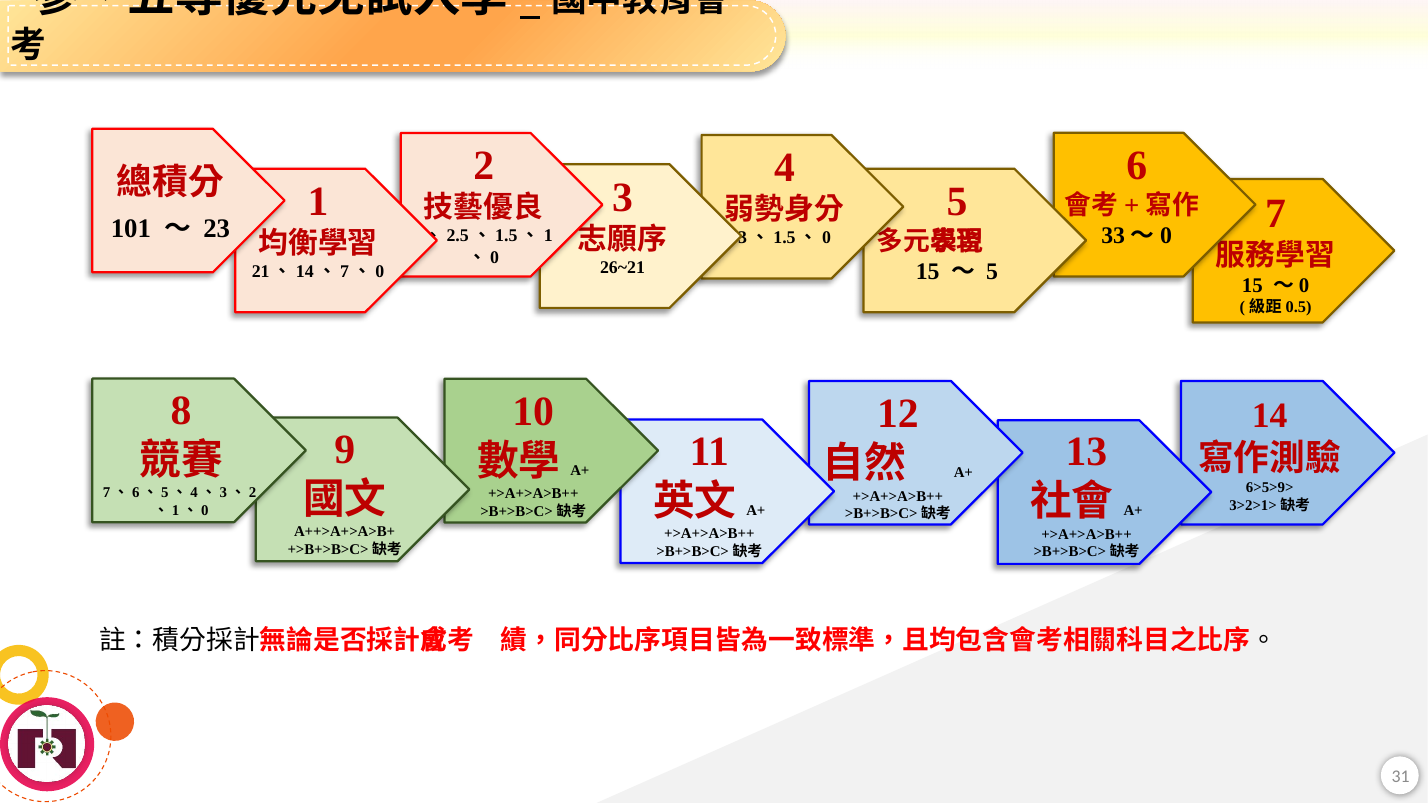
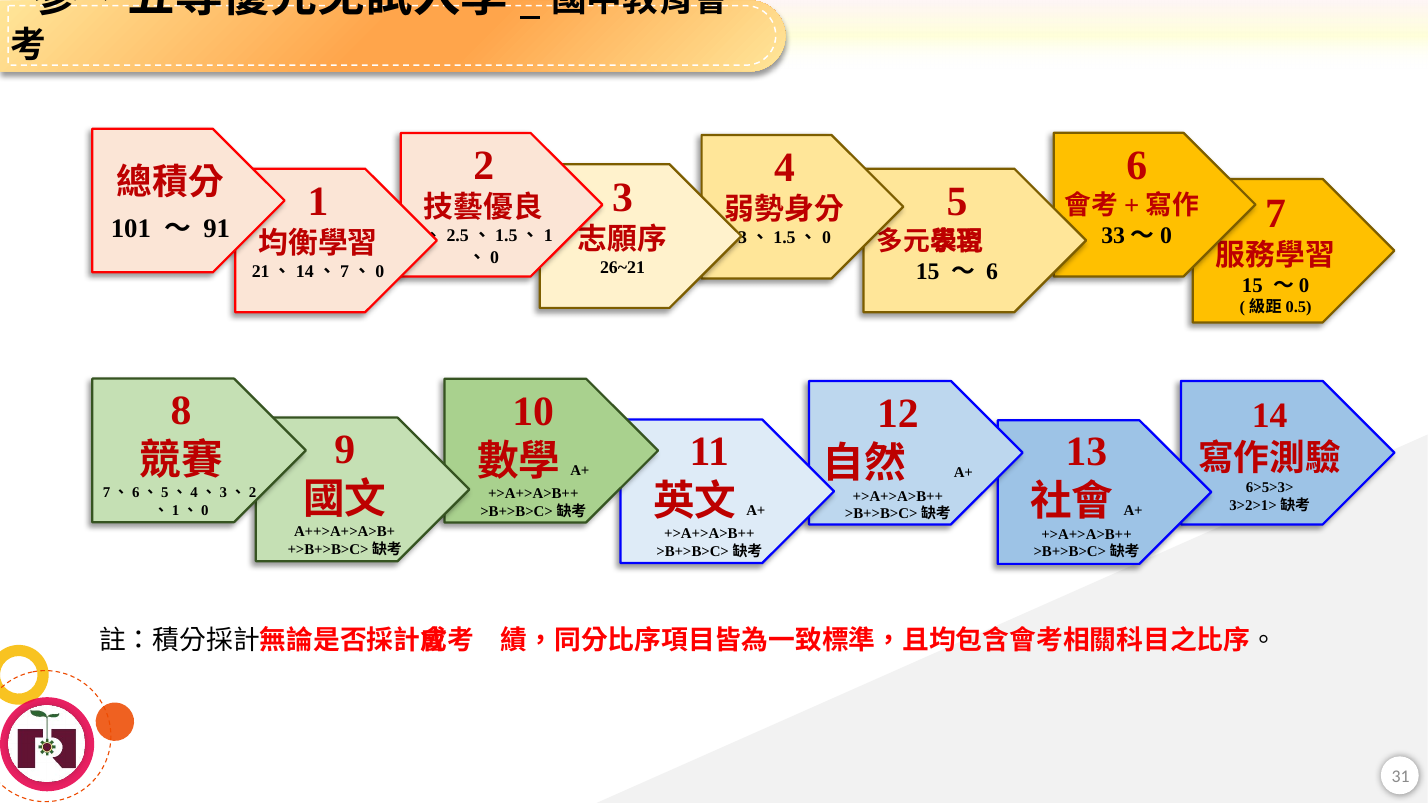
23: 23 -> 91
5 at (992, 272): 5 -> 6
6>5>9>: 6>5>9> -> 6>5>3>
